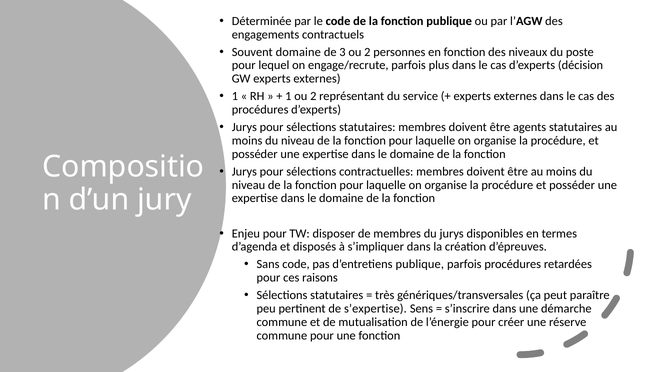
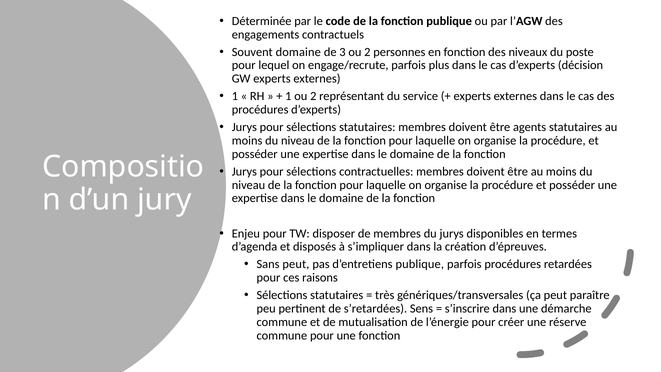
Sans code: code -> peut
s’expertise: s’expertise -> s’retardées
